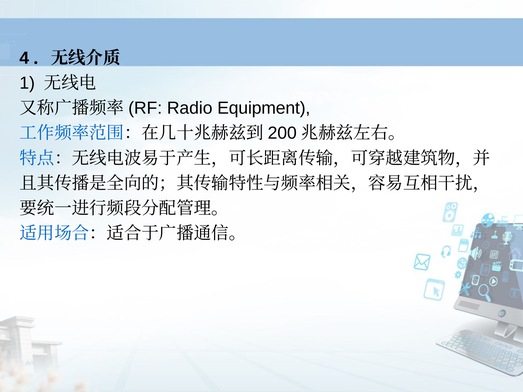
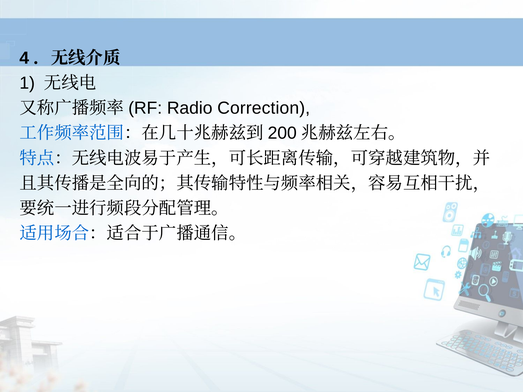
Equipment: Equipment -> Correction
